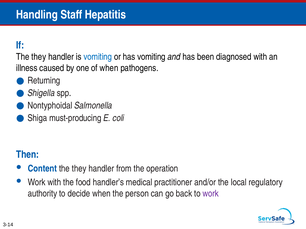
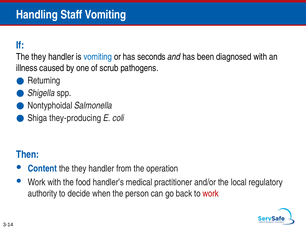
Staff Hepatitis: Hepatitis -> Vomiting
has vomiting: vomiting -> seconds
of when: when -> scrub
must-producing: must-producing -> they-producing
work at (211, 194) colour: purple -> red
